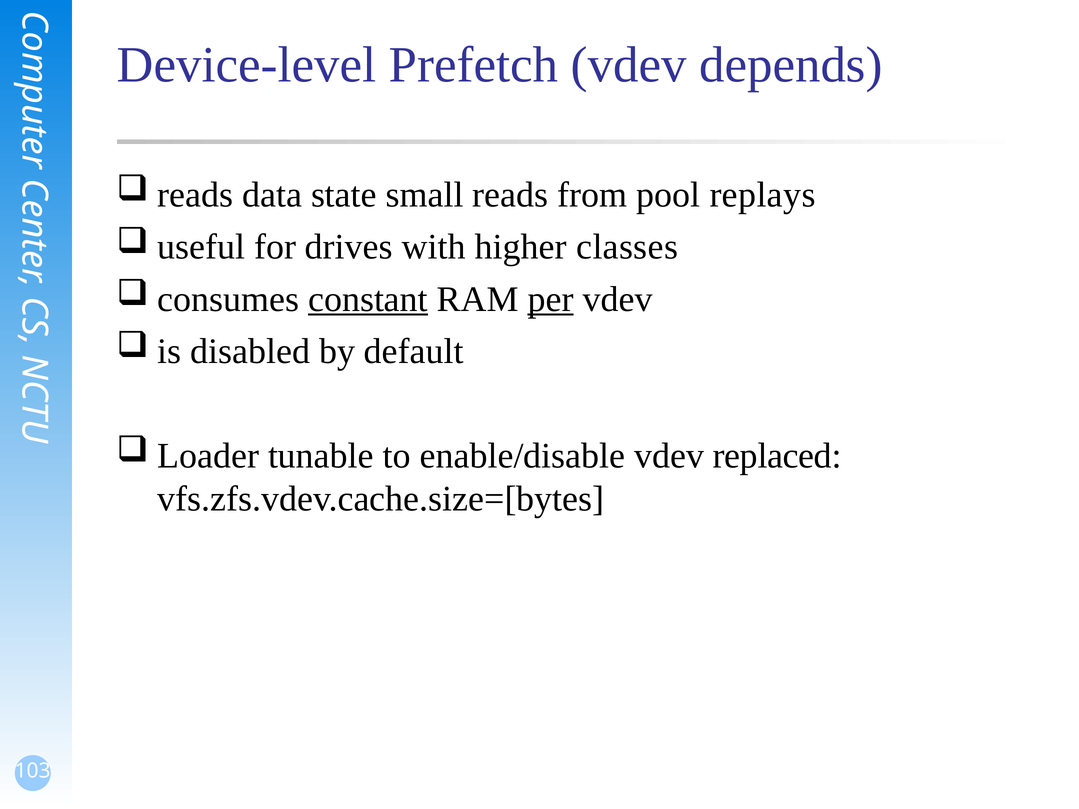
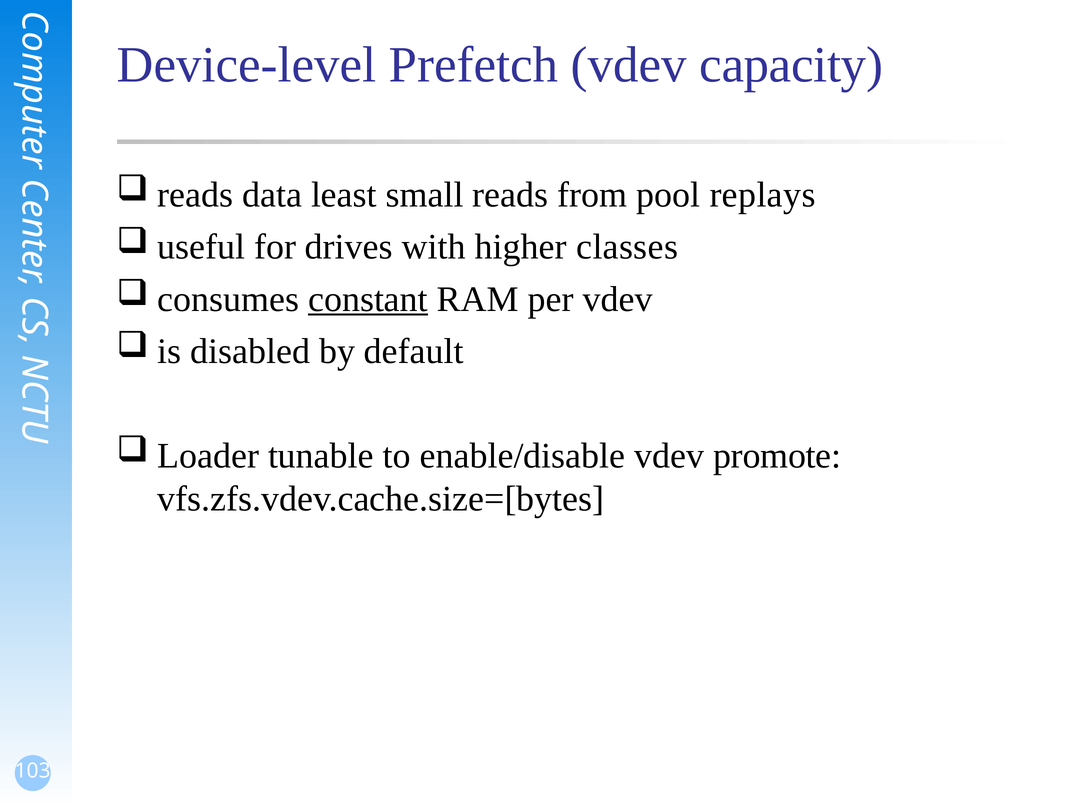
depends: depends -> capacity
state: state -> least
per underline: present -> none
replaced: replaced -> promote
